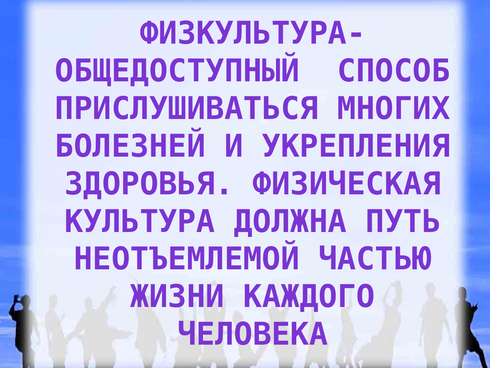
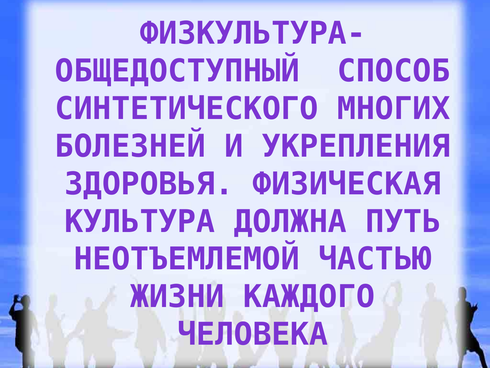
ПРИСЛУШИВАТЬСЯ: ПРИСЛУШИВАТЬСЯ -> СИНТЕТИЧЕСКОГО
